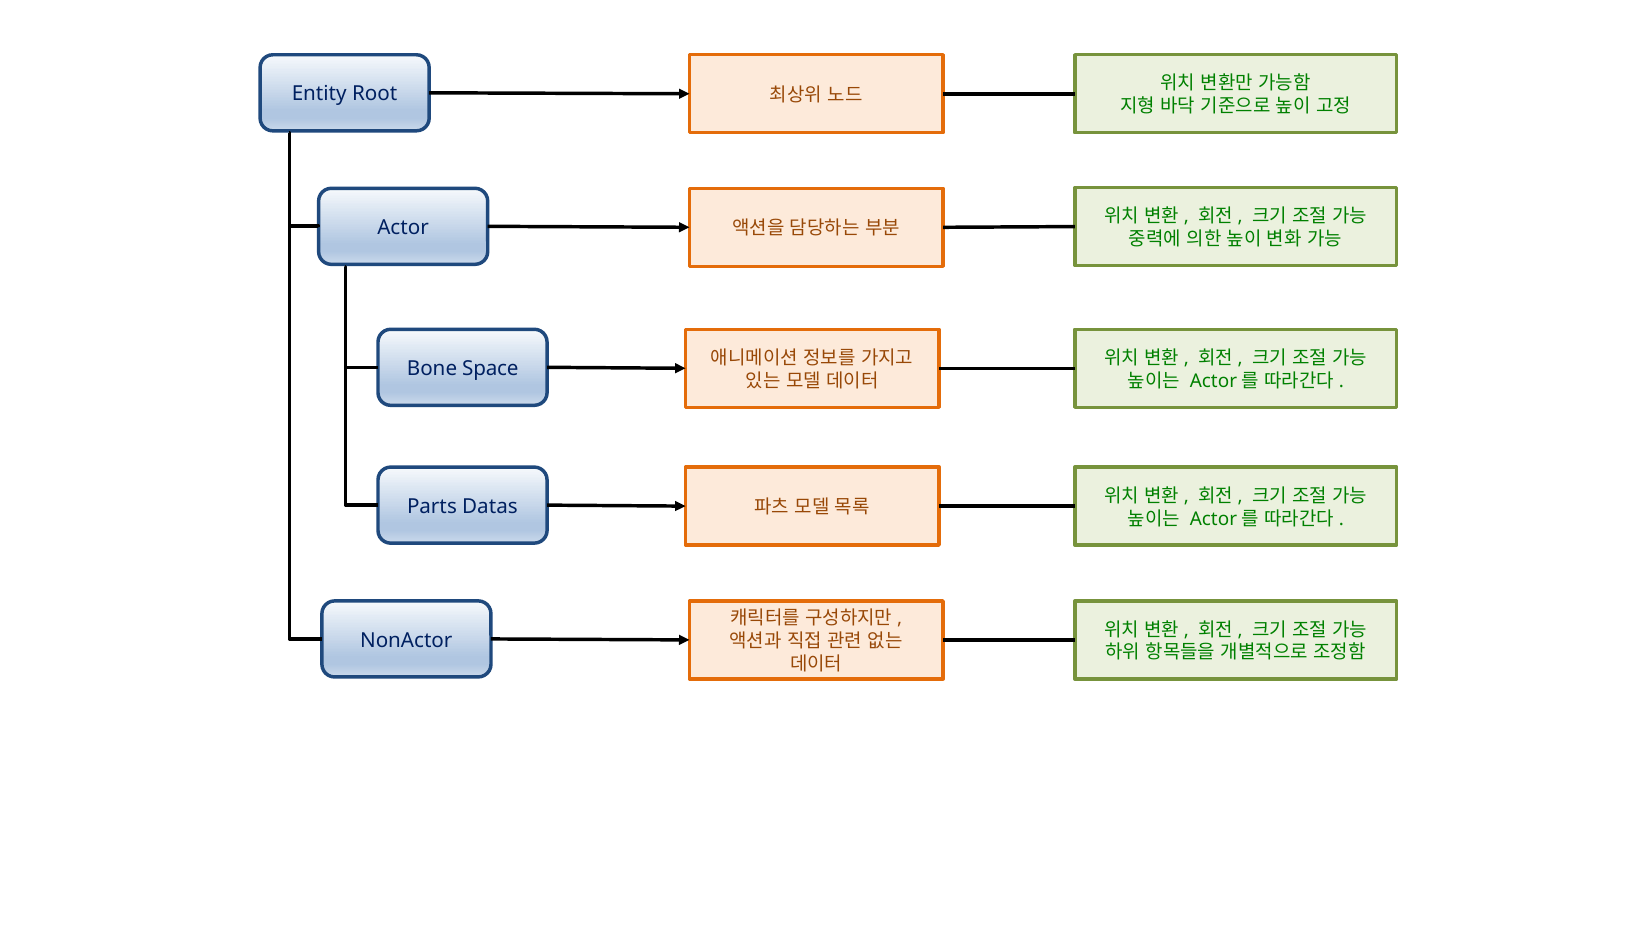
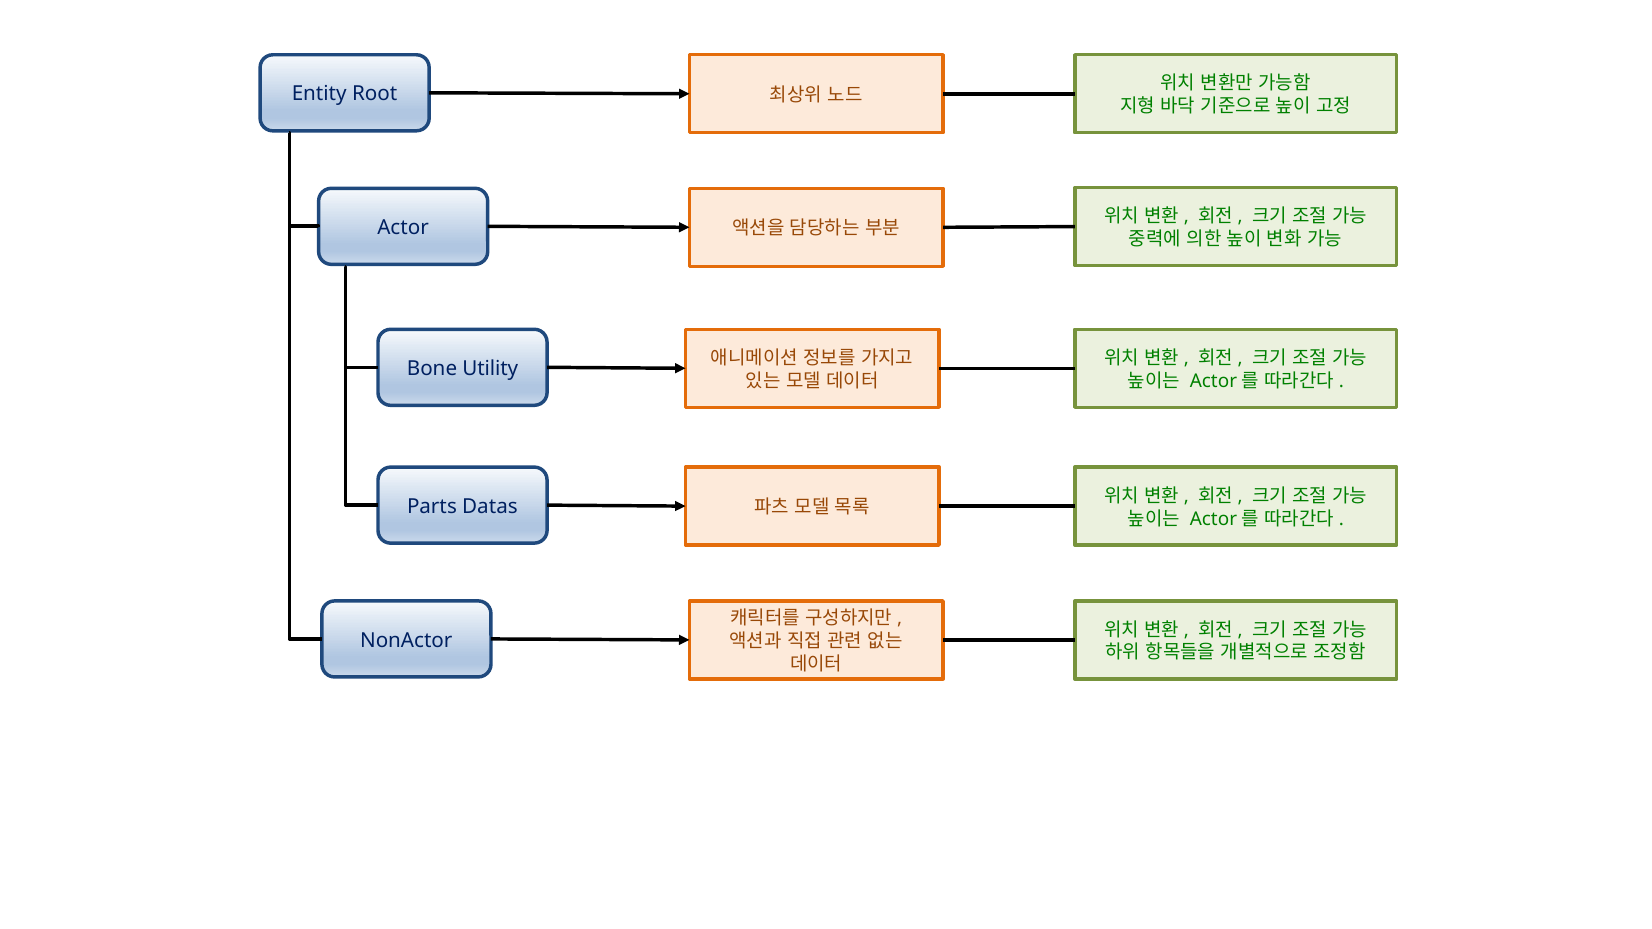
Space: Space -> Utility
